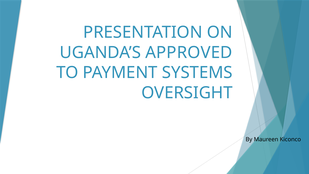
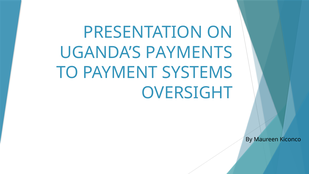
APPROVED: APPROVED -> PAYMENTS
